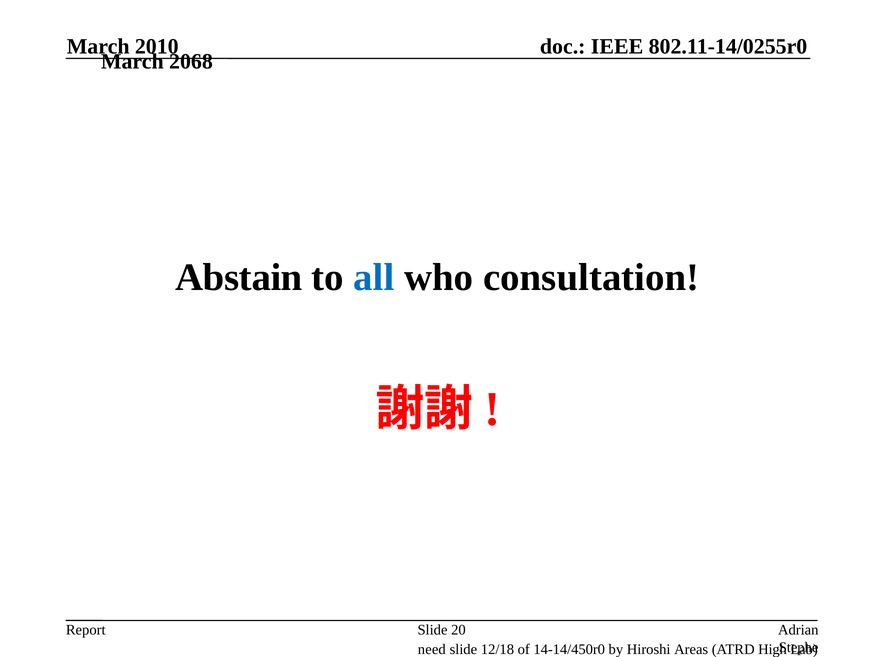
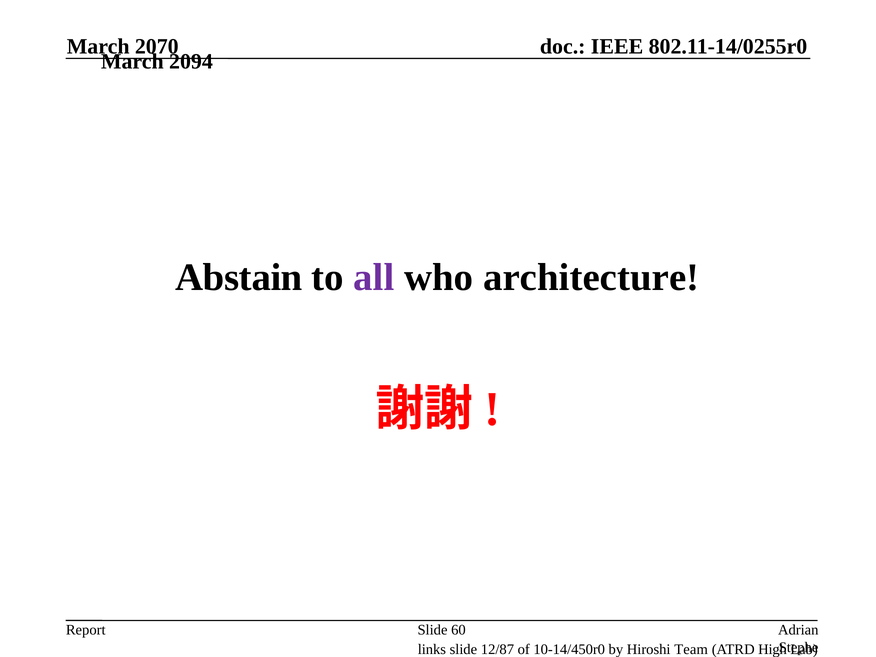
2010: 2010 -> 2070
2068: 2068 -> 2094
all colour: blue -> purple
consultation: consultation -> architecture
20: 20 -> 60
need: need -> links
12/18: 12/18 -> 12/87
14-14/450r0: 14-14/450r0 -> 10-14/450r0
Areas: Areas -> Team
